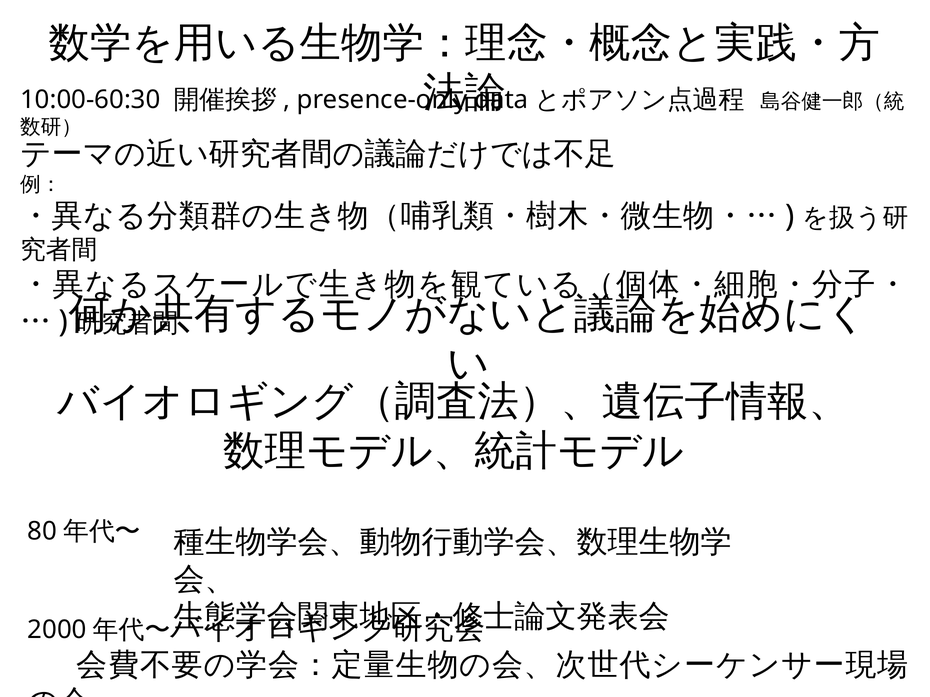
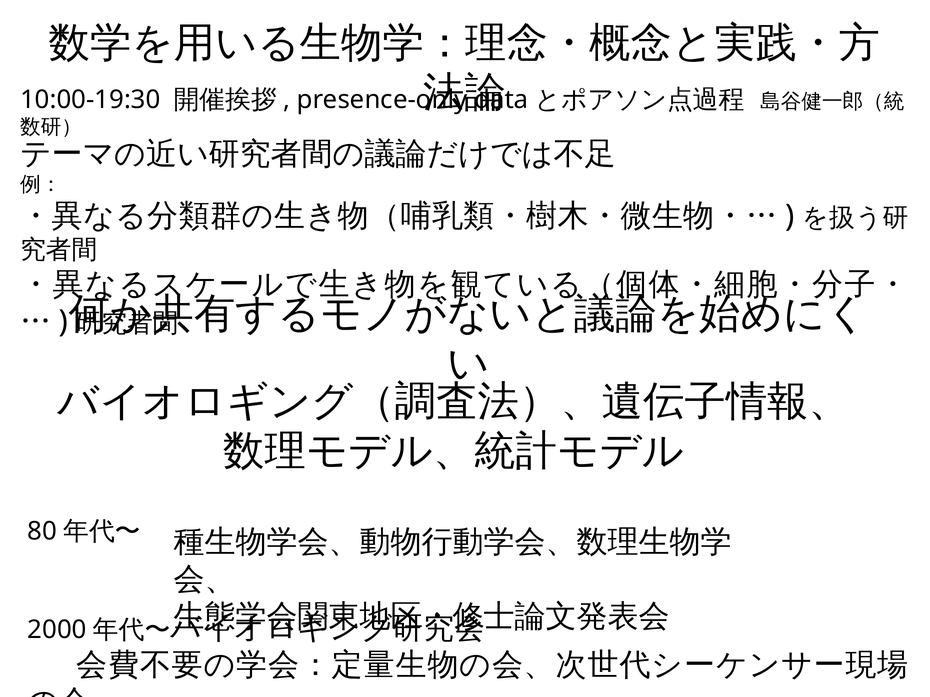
10:00-60:30: 10:00-60:30 -> 10:00-19:30
